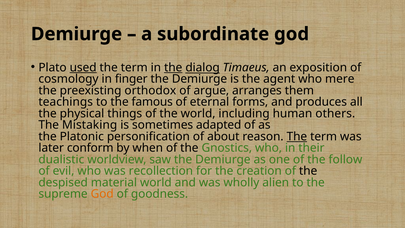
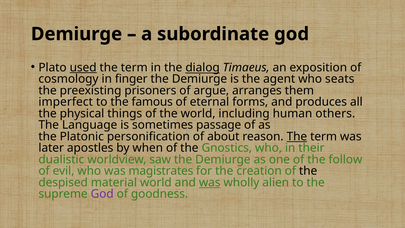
the at (173, 67) underline: present -> none
mere: mere -> seats
orthodox: orthodox -> prisoners
teachings: teachings -> imperfect
Mistaking: Mistaking -> Language
adapted: adapted -> passage
conform: conform -> apostles
recollection: recollection -> magistrates
was at (210, 182) underline: none -> present
God at (102, 194) colour: orange -> purple
